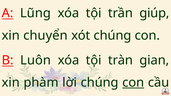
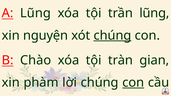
trần giúp: giúp -> lũng
chuyển: chuyển -> nguyện
chúng at (112, 35) underline: none -> present
Luôn: Luôn -> Chào
